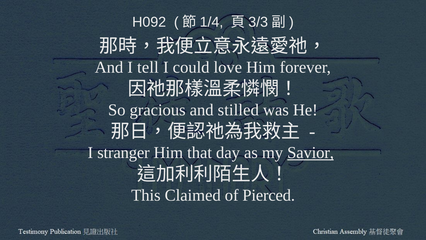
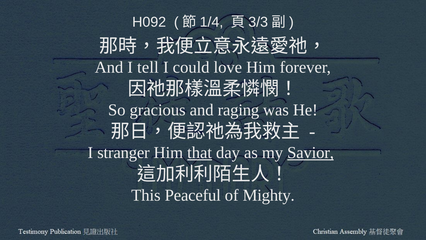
stilled: stilled -> raging
that underline: none -> present
Claimed: Claimed -> Peaceful
Pierced: Pierced -> Mighty
